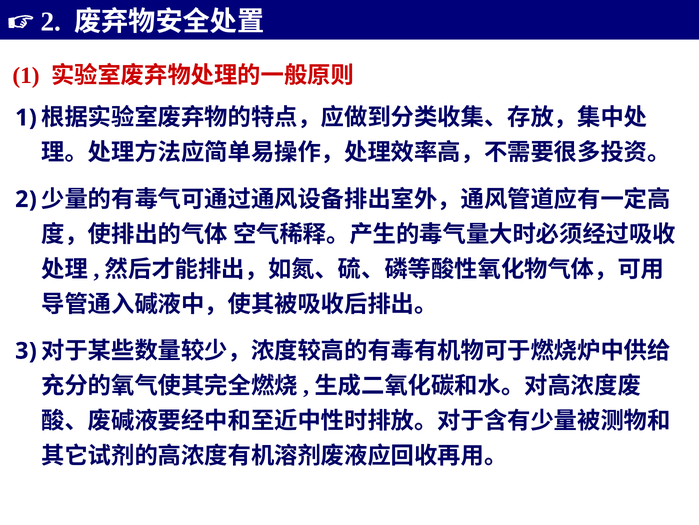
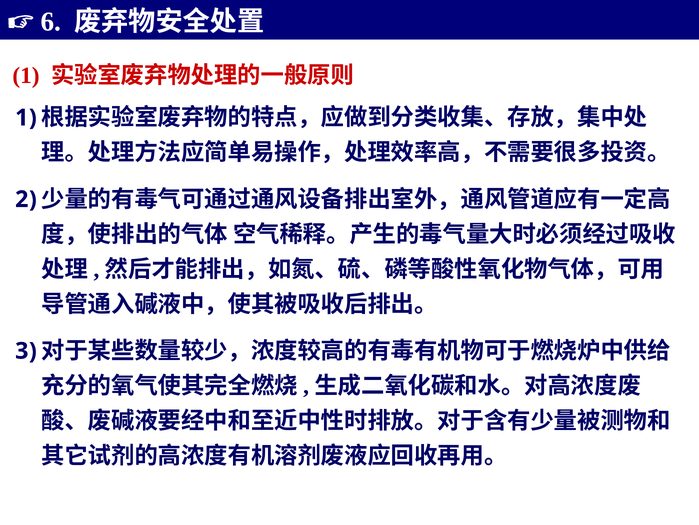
2 at (51, 22): 2 -> 6
